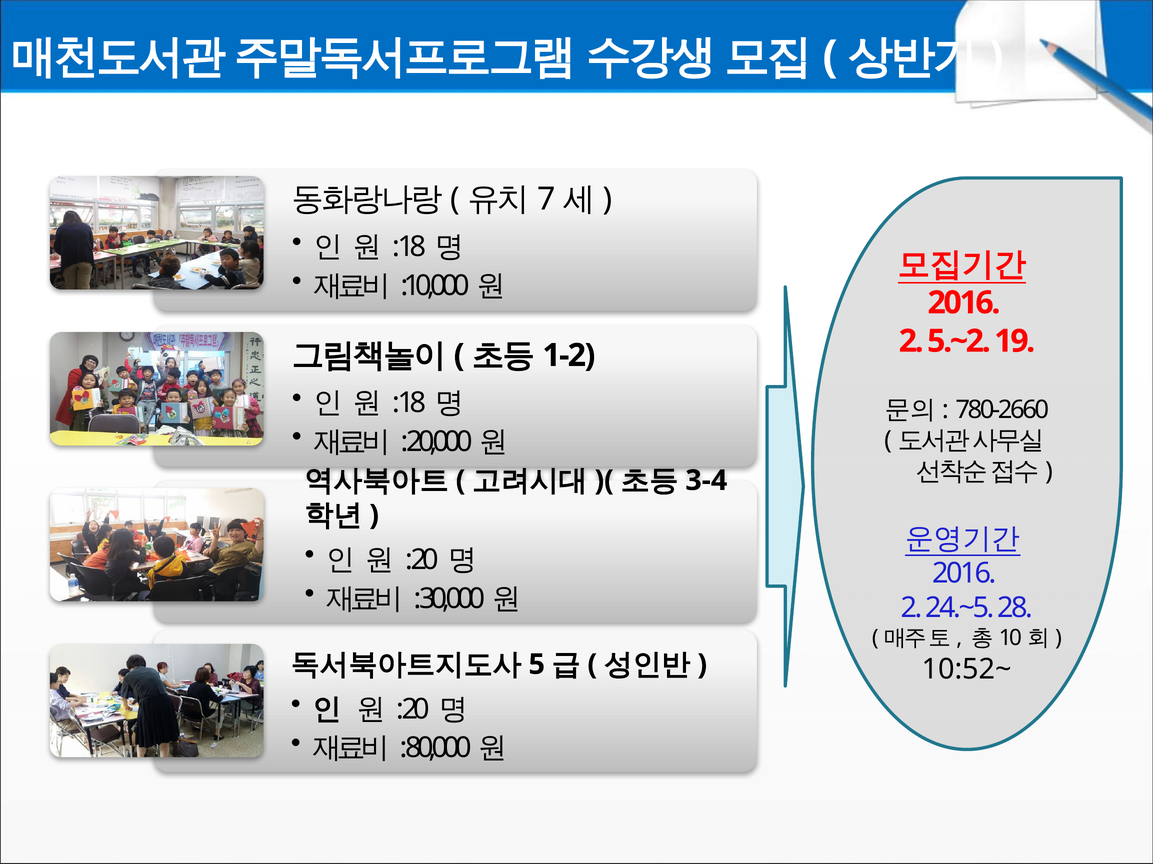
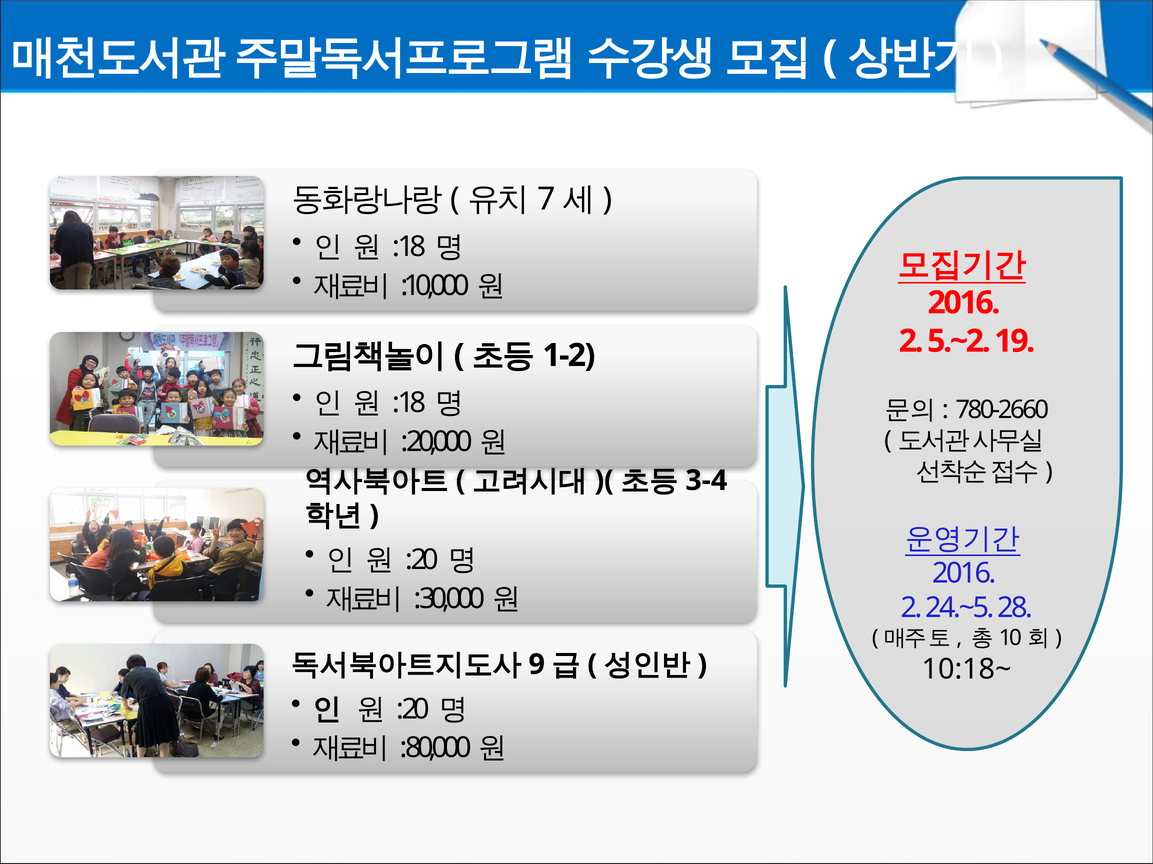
5: 5 -> 9
10:52~: 10:52~ -> 10:18~
